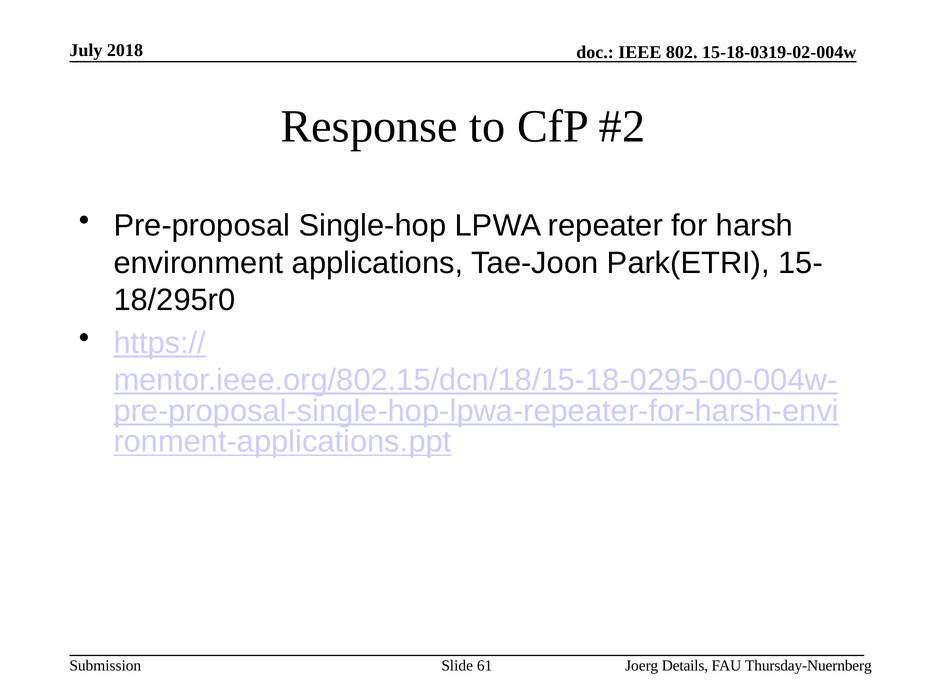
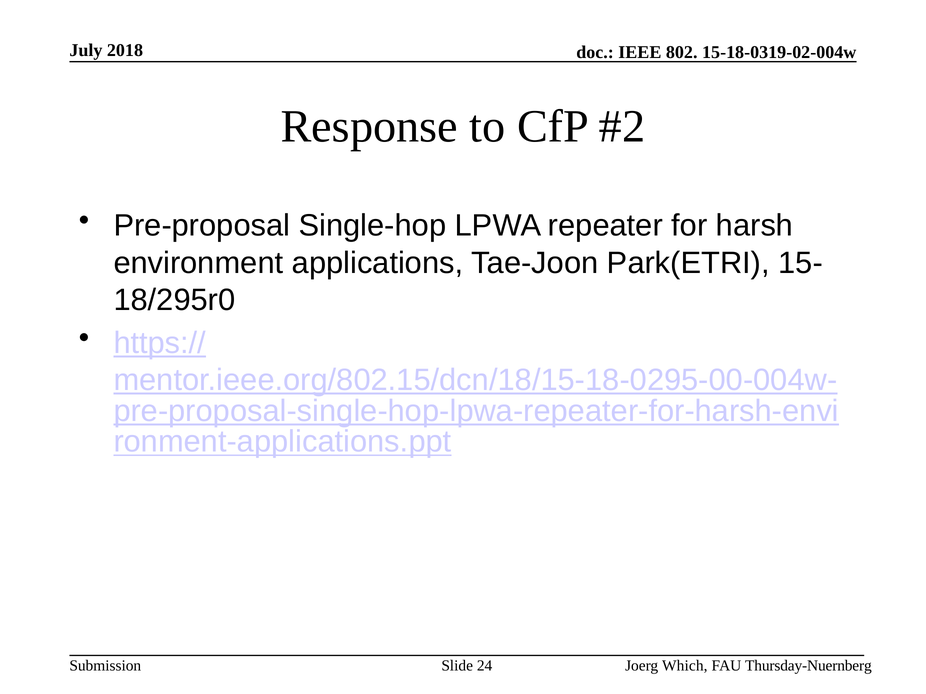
61: 61 -> 24
Details: Details -> Which
